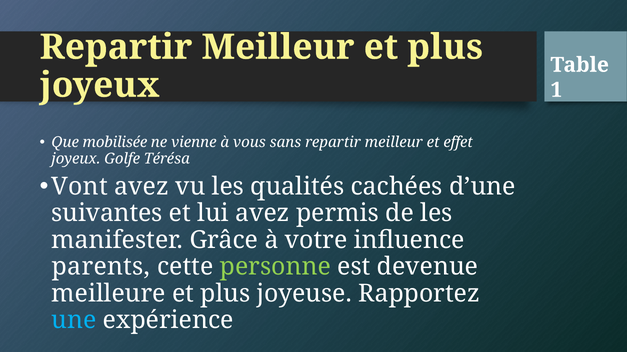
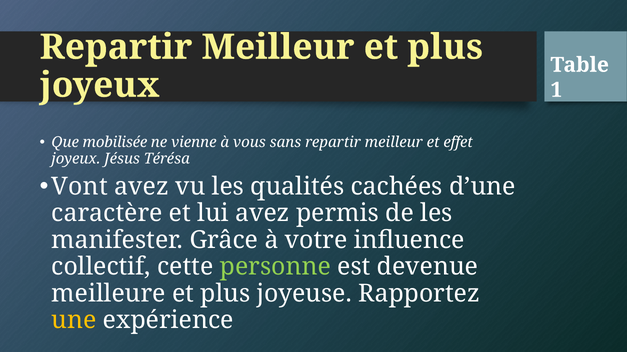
Golfe: Golfe -> Jésus
suivantes: suivantes -> caractère
parents: parents -> collectif
une colour: light blue -> yellow
